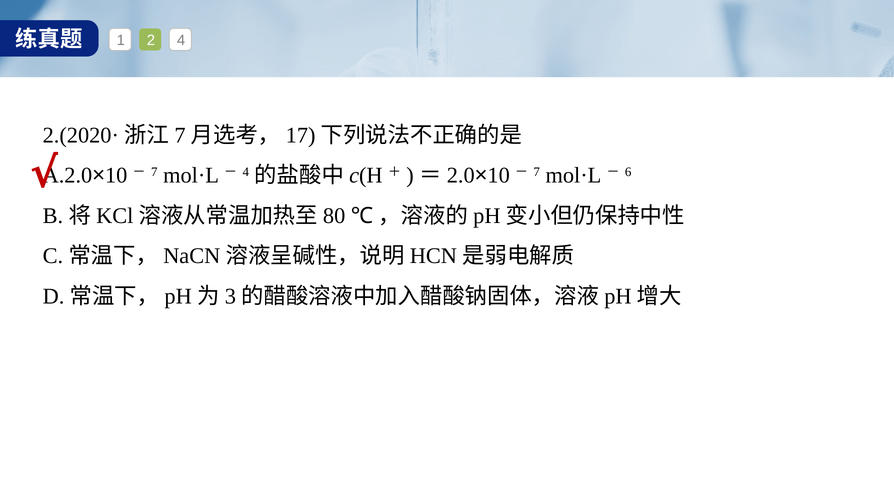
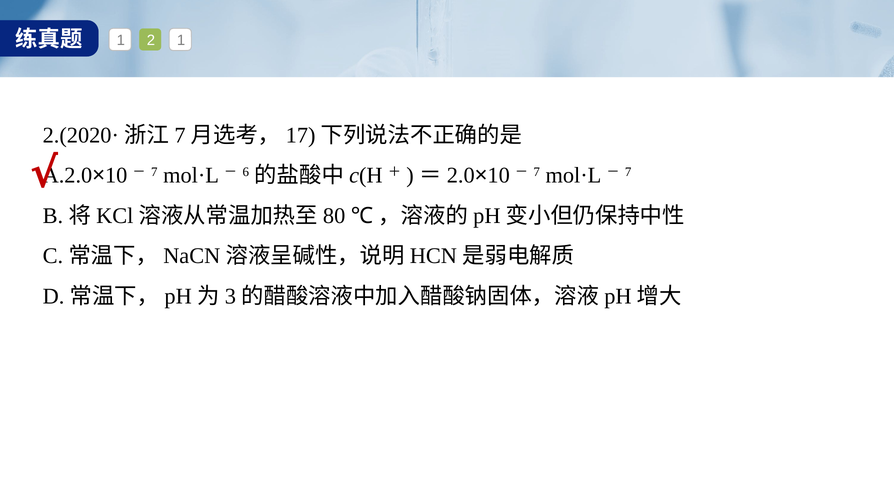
2 4: 4 -> 1
4 at (246, 172): 4 -> 6
6 at (628, 172): 6 -> 7
